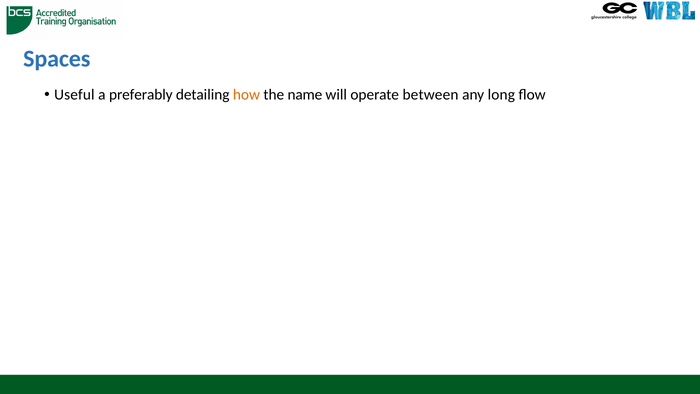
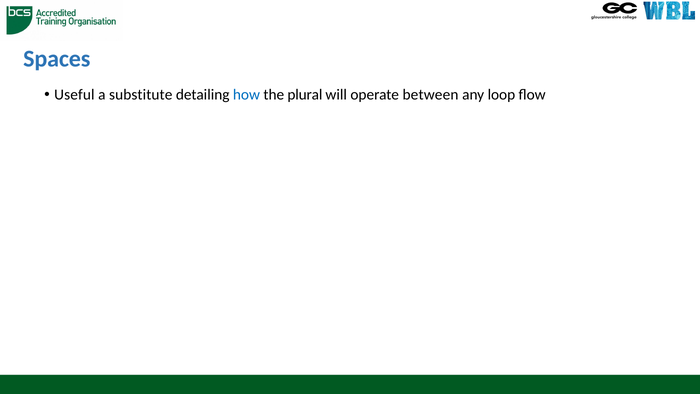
preferably: preferably -> substitute
how colour: orange -> blue
name: name -> plural
long: long -> loop
